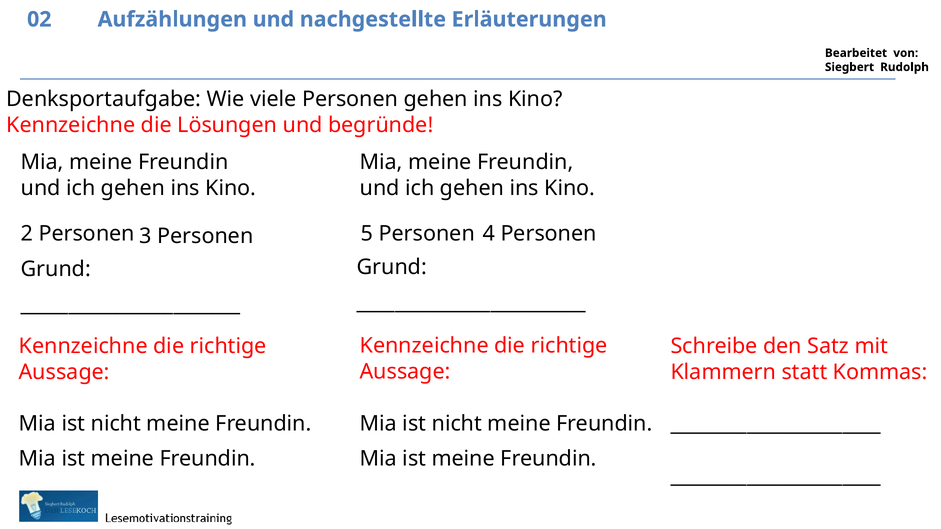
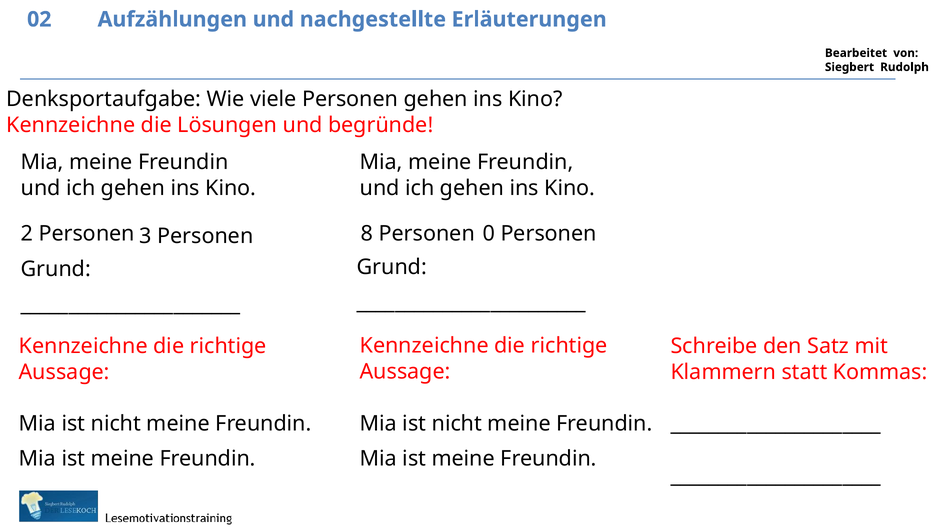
5: 5 -> 8
4: 4 -> 0
